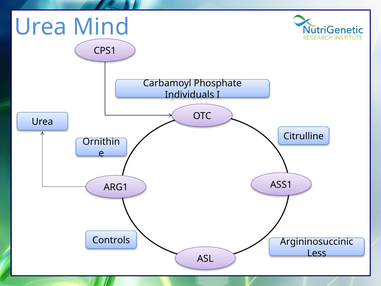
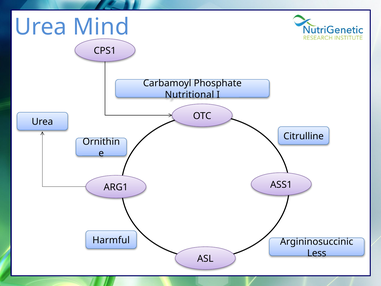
Individuals: Individuals -> Nutritional
Controls: Controls -> Harmful
